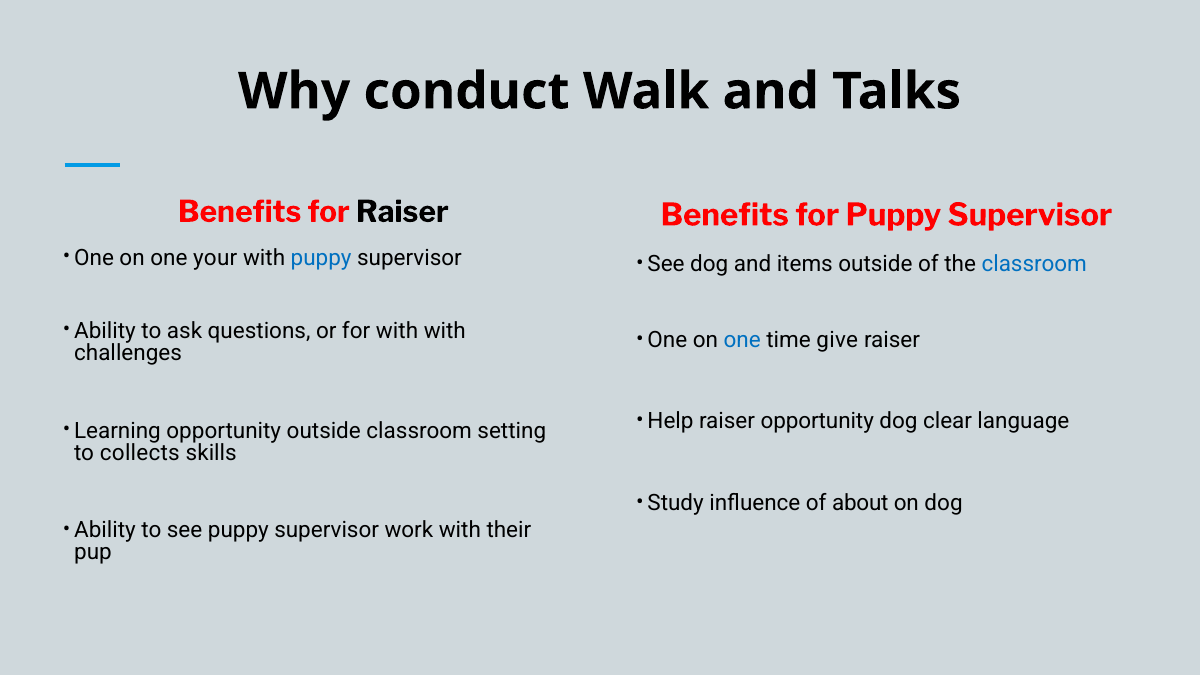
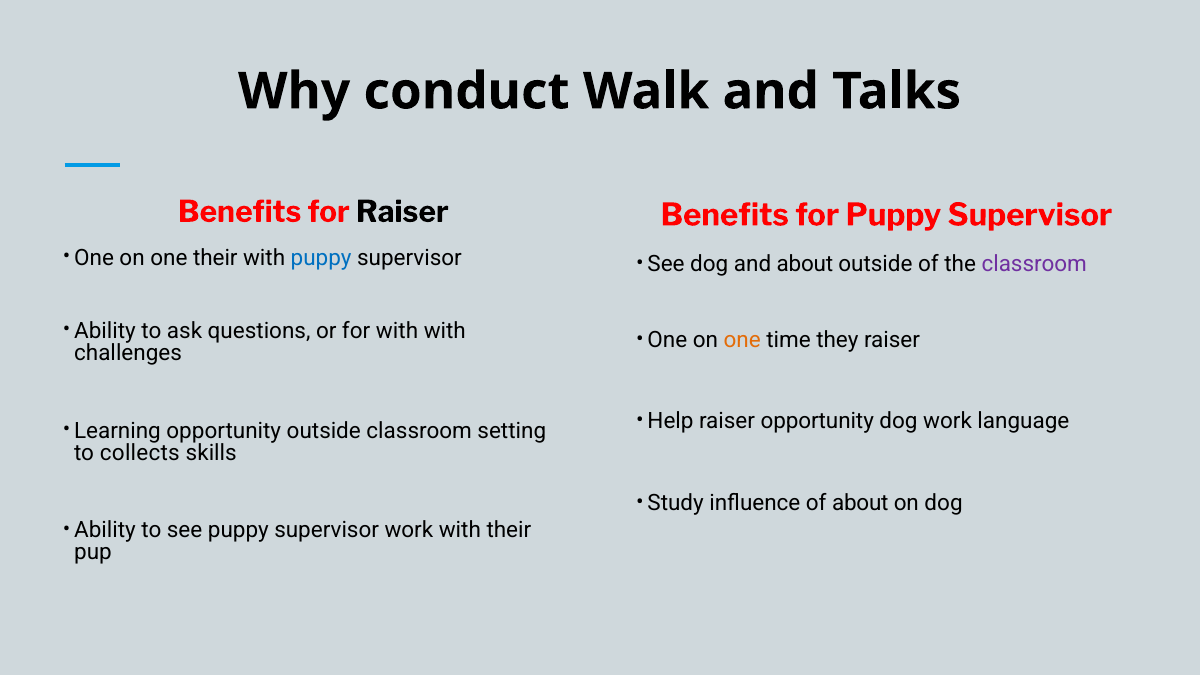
one your: your -> their
and items: items -> about
classroom at (1034, 264) colour: blue -> purple
one at (742, 340) colour: blue -> orange
give: give -> they
dog clear: clear -> work
